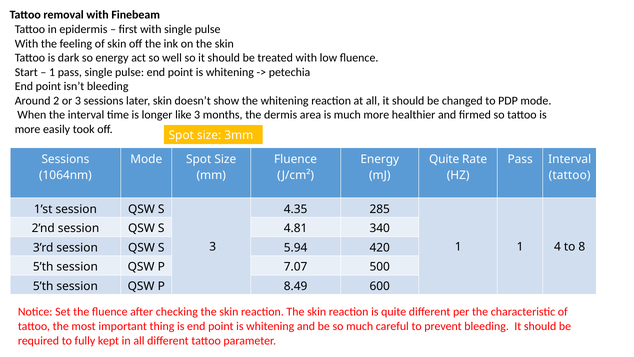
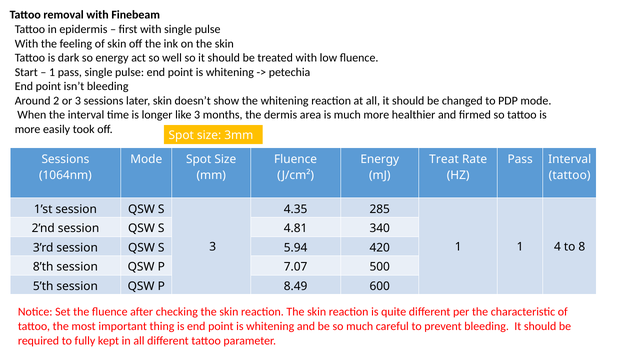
Quite at (444, 159): Quite -> Treat
5’th at (43, 267): 5’th -> 8’th
